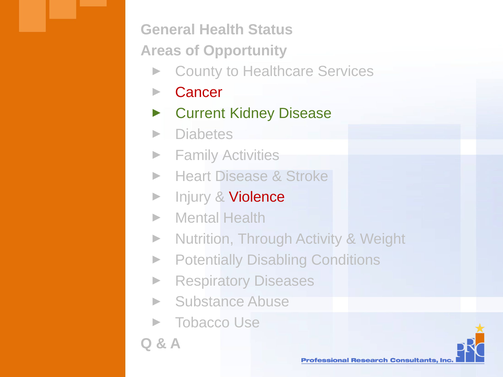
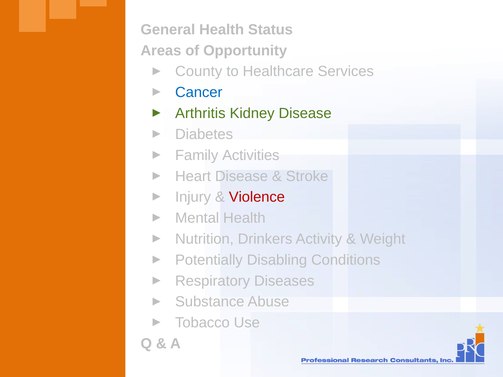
Cancer colour: red -> blue
Current: Current -> Arthritis
Through: Through -> Drinkers
